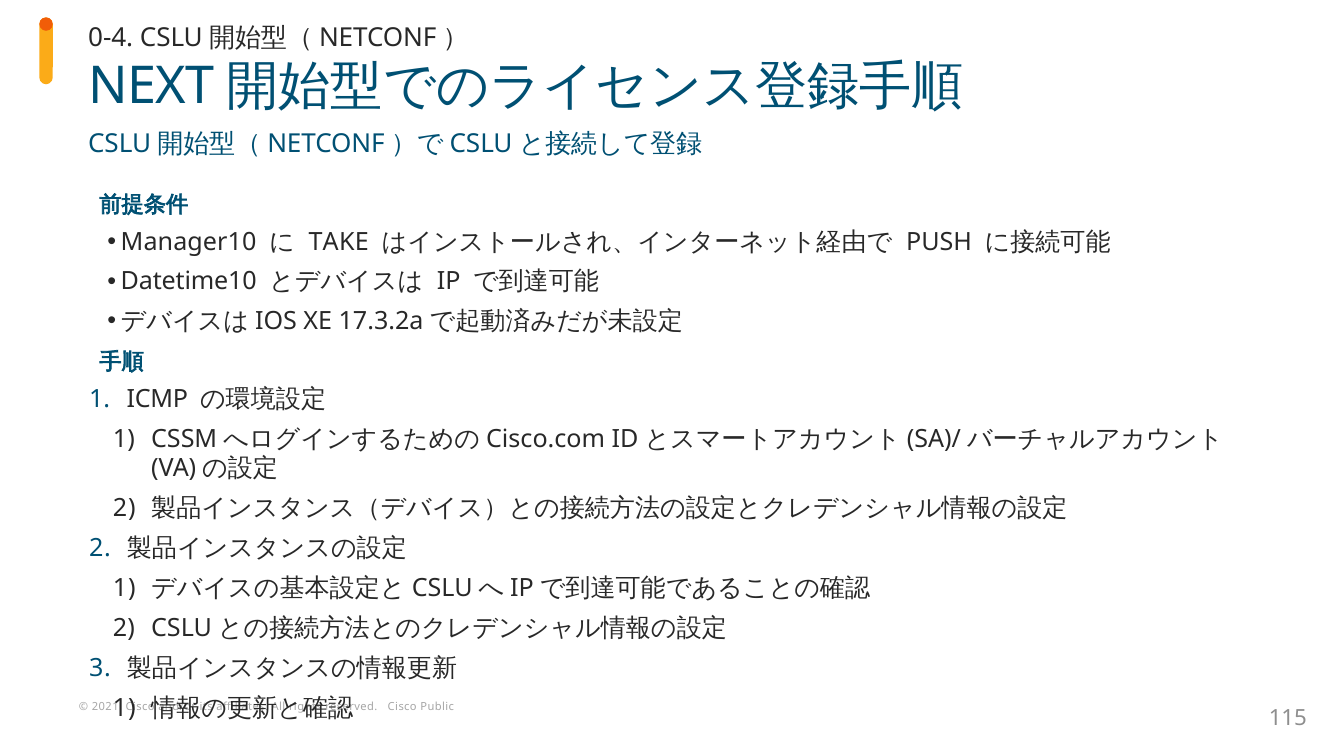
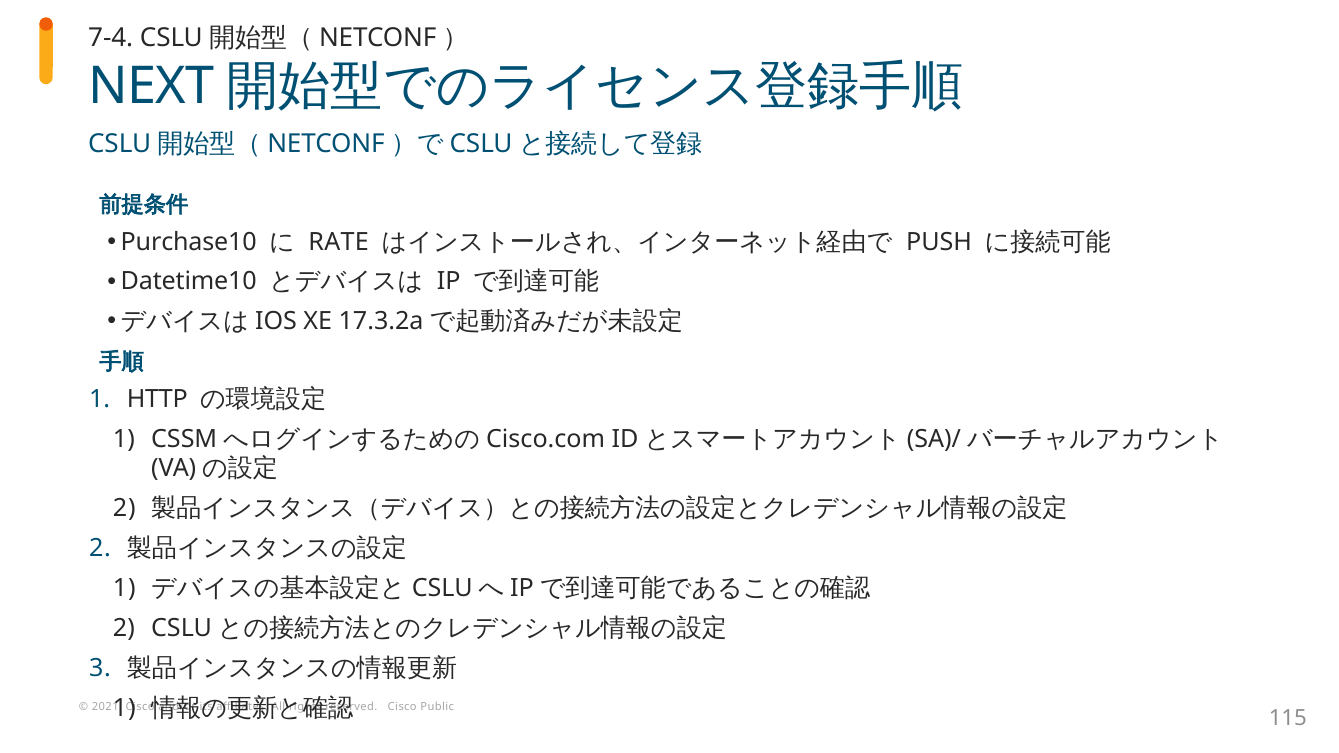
0-4: 0-4 -> 7-4
Manager10: Manager10 -> Purchase10
TAKE: TAKE -> RATE
ICMP: ICMP -> HTTP
